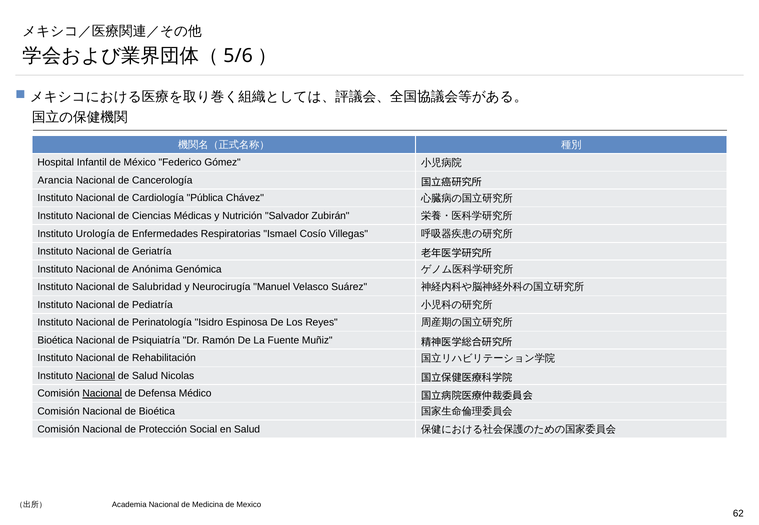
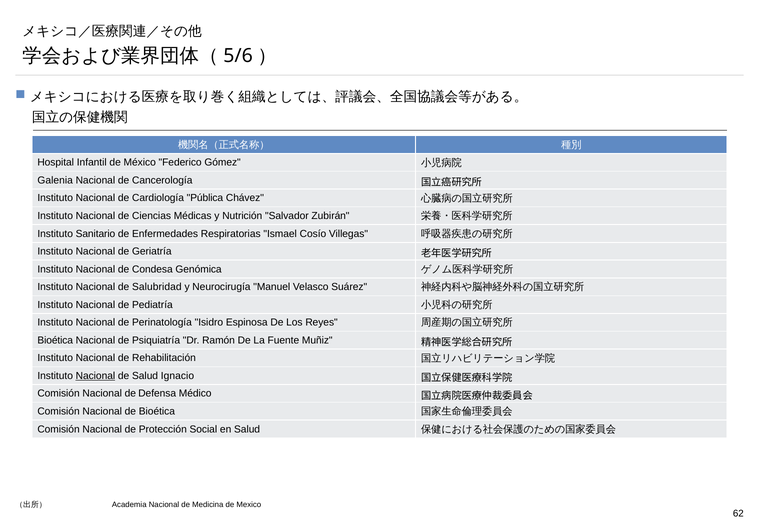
Arancia: Arancia -> Galenia
Urología: Urología -> Sanitario
Anónima: Anónima -> Condesa
Nicolas: Nicolas -> Ignacio
Nacional at (102, 394) underline: present -> none
